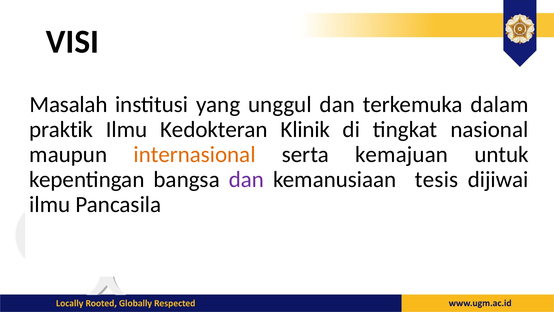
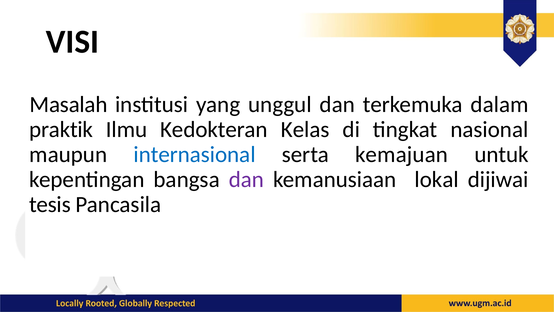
Klinik: Klinik -> Kelas
internasional colour: orange -> blue
tesis: tesis -> lokal
ilmu at (50, 204): ilmu -> tesis
